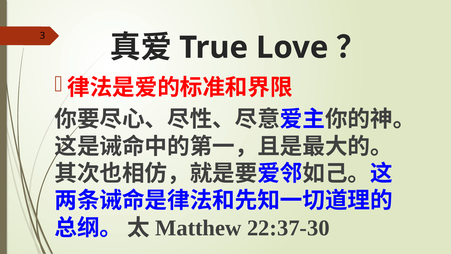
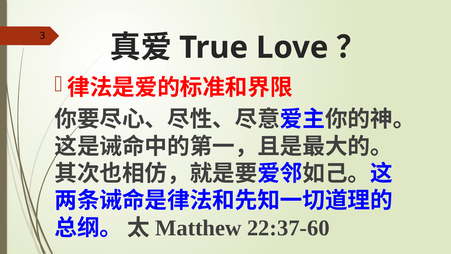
22:37-30: 22:37-30 -> 22:37-60
